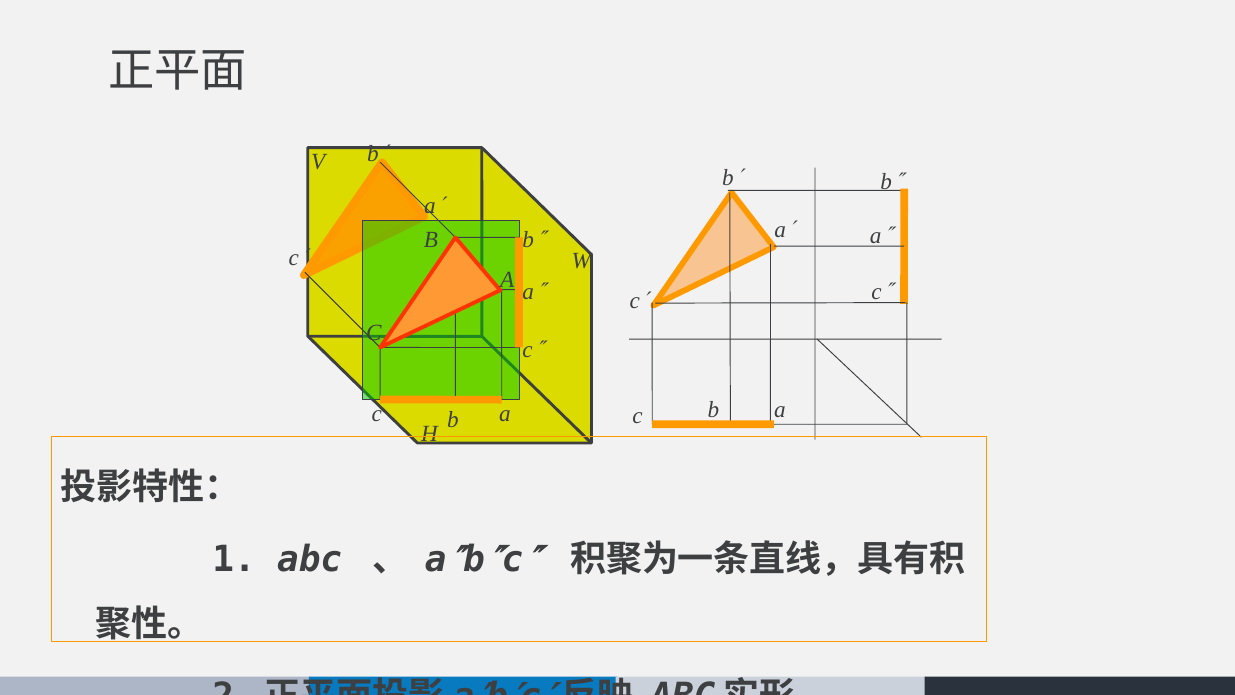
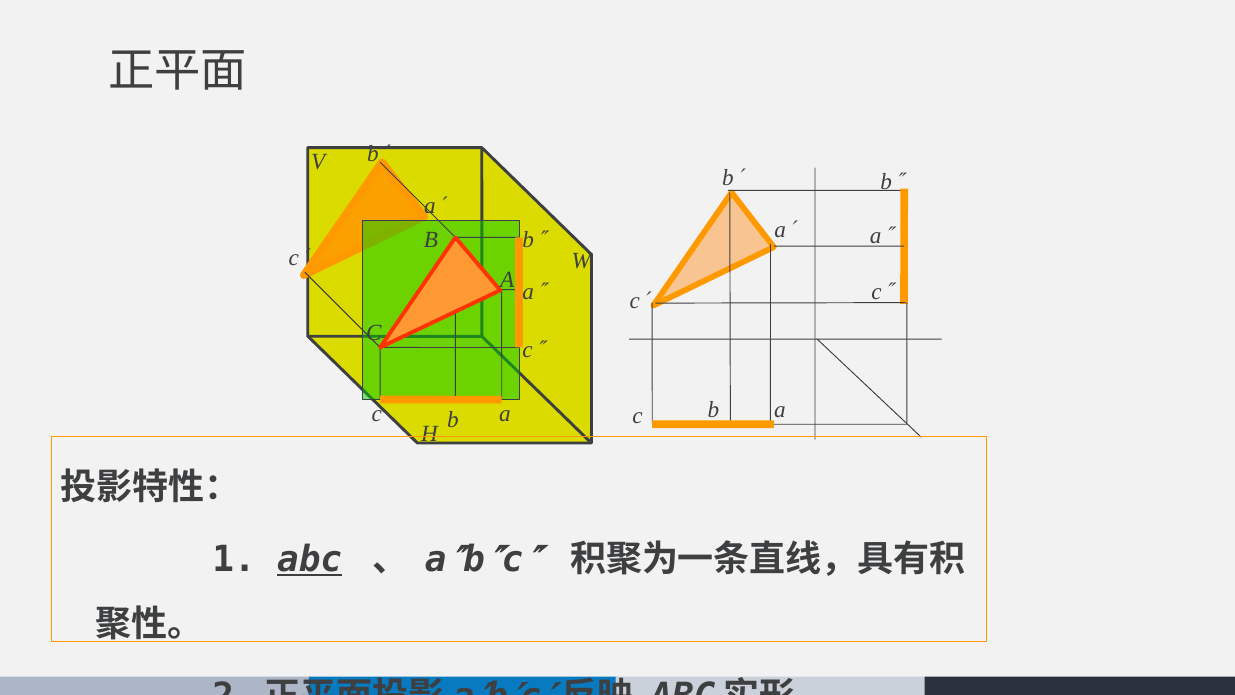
abc underline: none -> present
